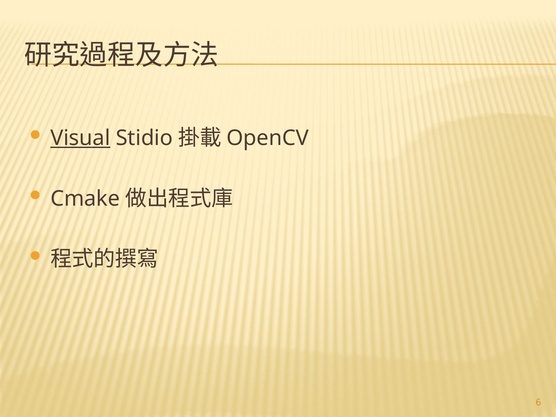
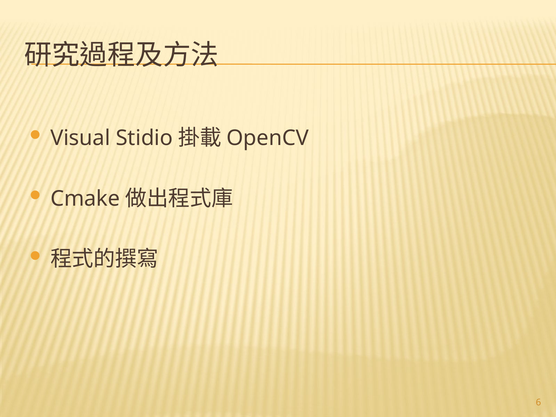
Visual underline: present -> none
